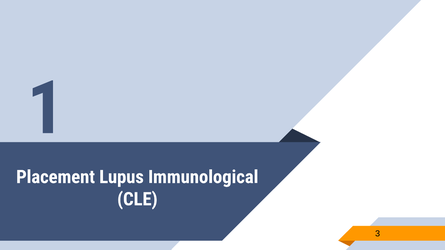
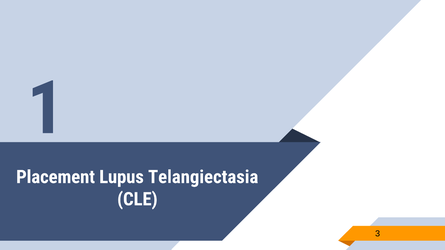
Immunological: Immunological -> Telangiectasia
